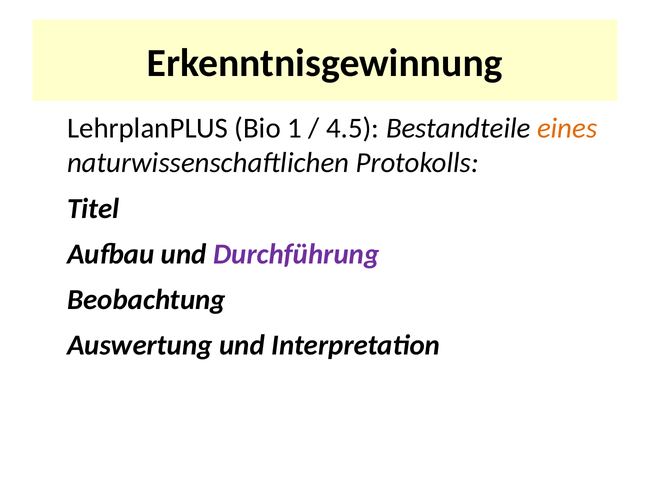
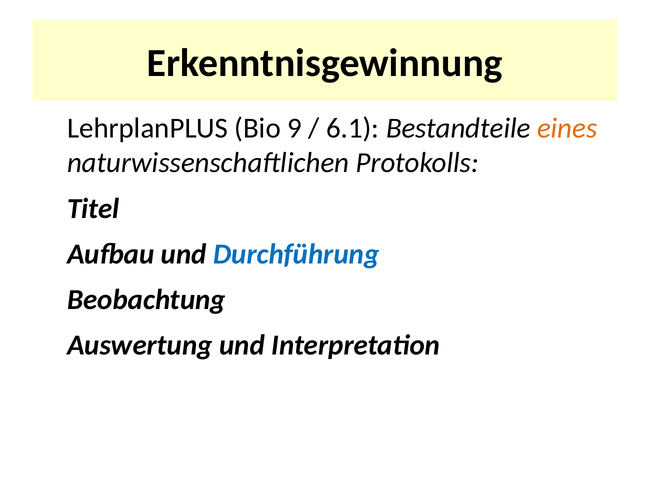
1: 1 -> 9
4.5: 4.5 -> 6.1
Durchführung colour: purple -> blue
